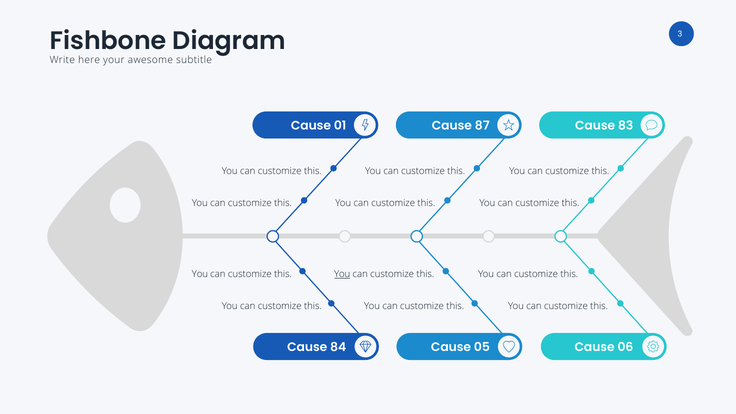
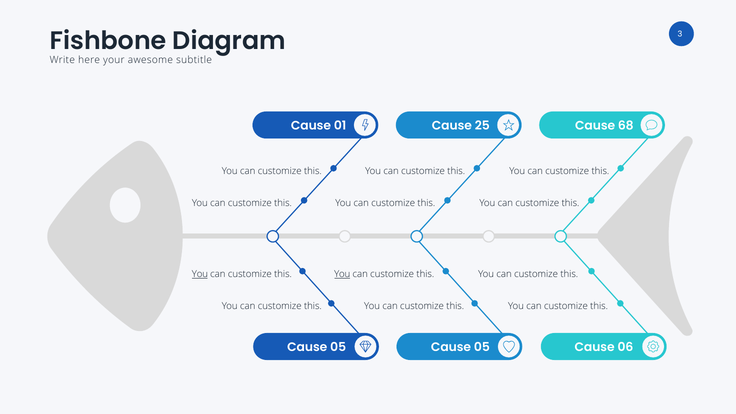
87: 87 -> 25
83: 83 -> 68
You at (200, 274) underline: none -> present
84 at (338, 347): 84 -> 05
